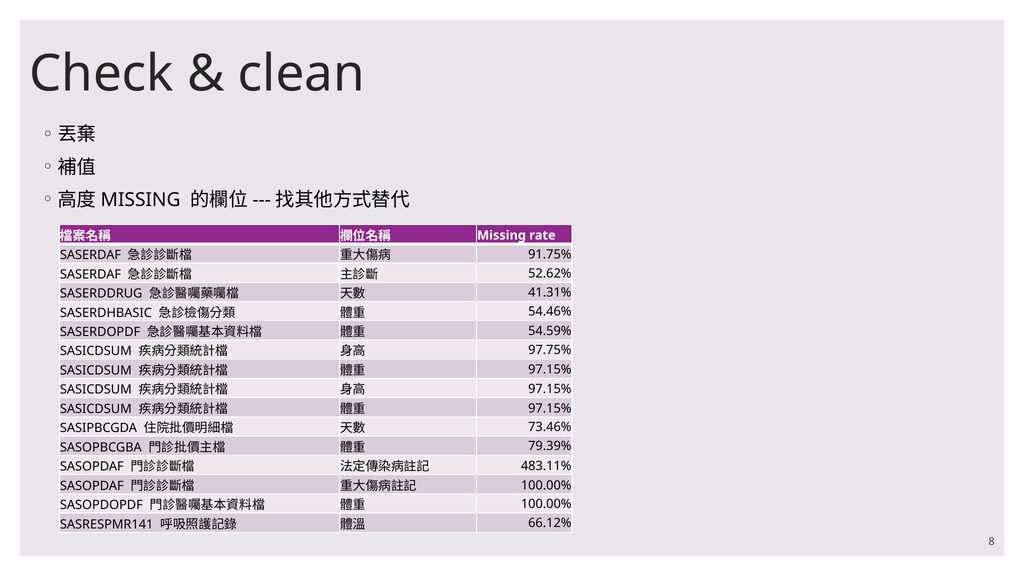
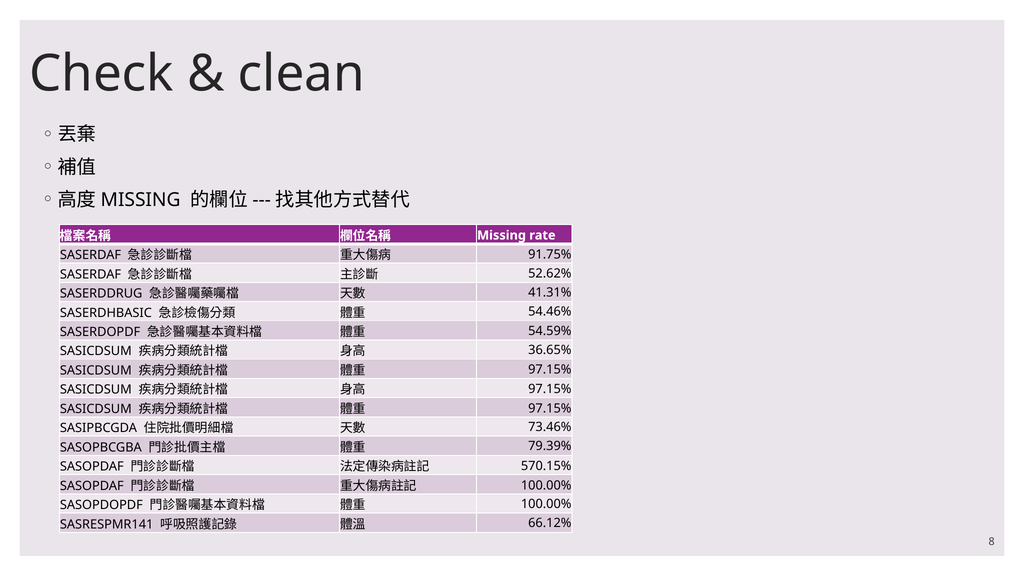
97.75%: 97.75% -> 36.65%
483.11%: 483.11% -> 570.15%
